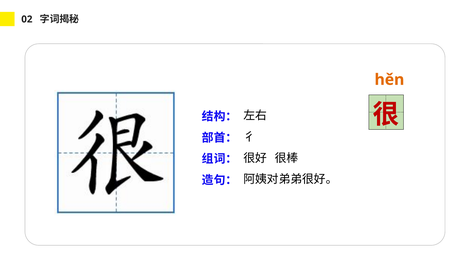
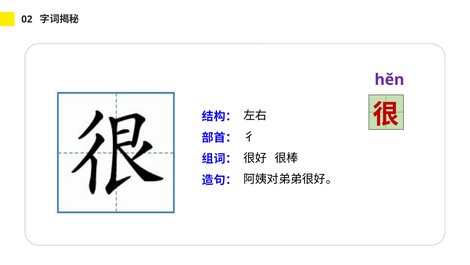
hěn colour: orange -> purple
